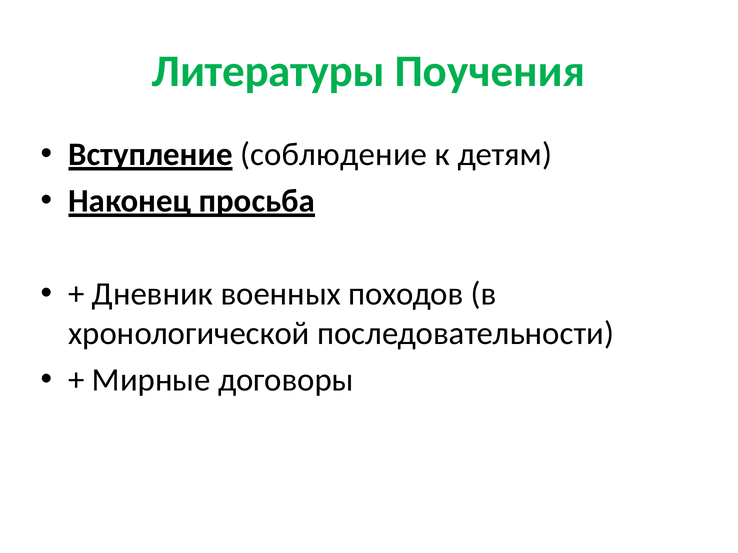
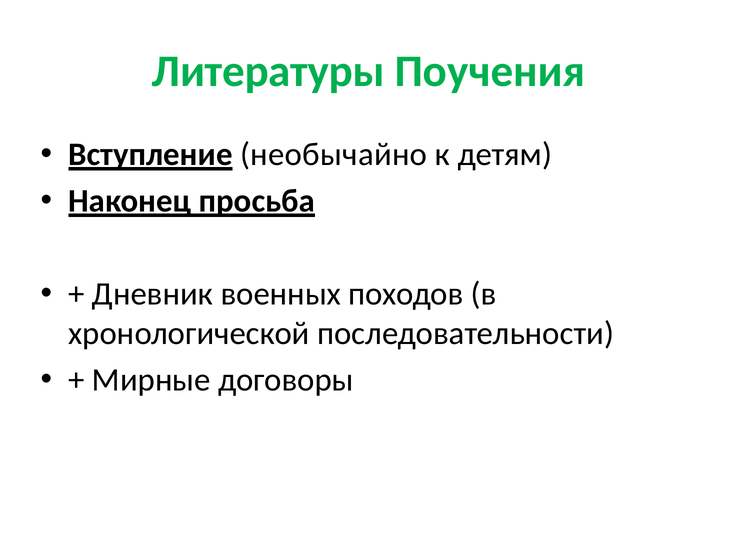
соблюдение: соблюдение -> необычайно
